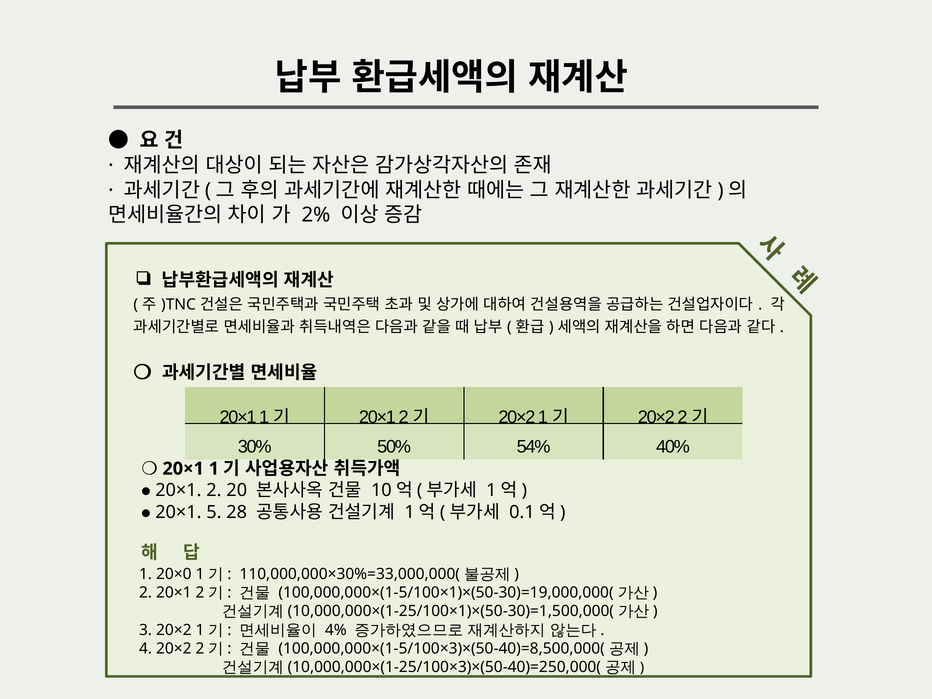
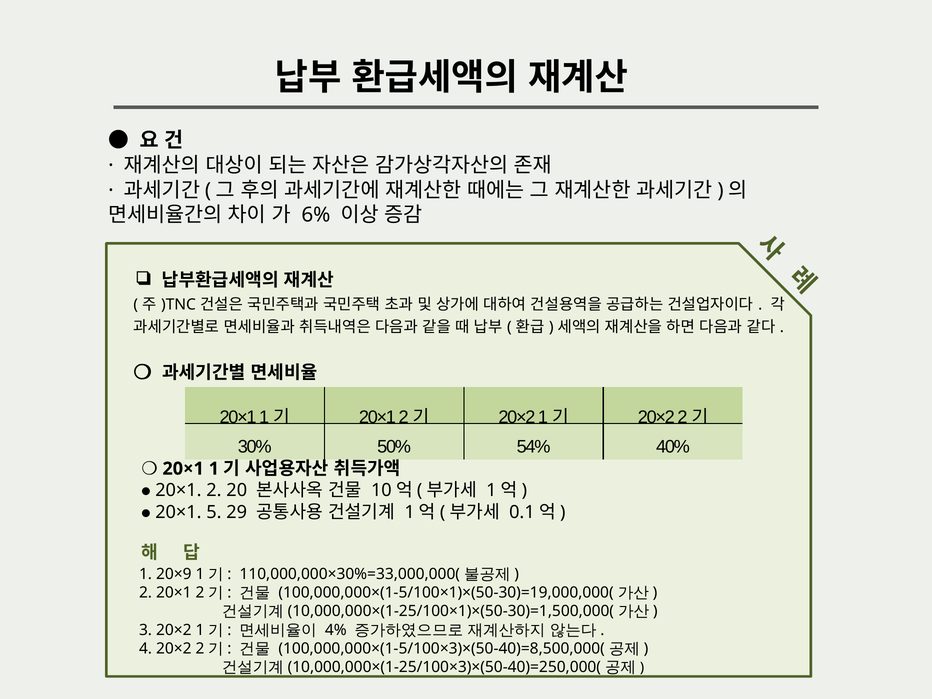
2%: 2% -> 6%
28: 28 -> 29
20×0: 20×0 -> 20×9
